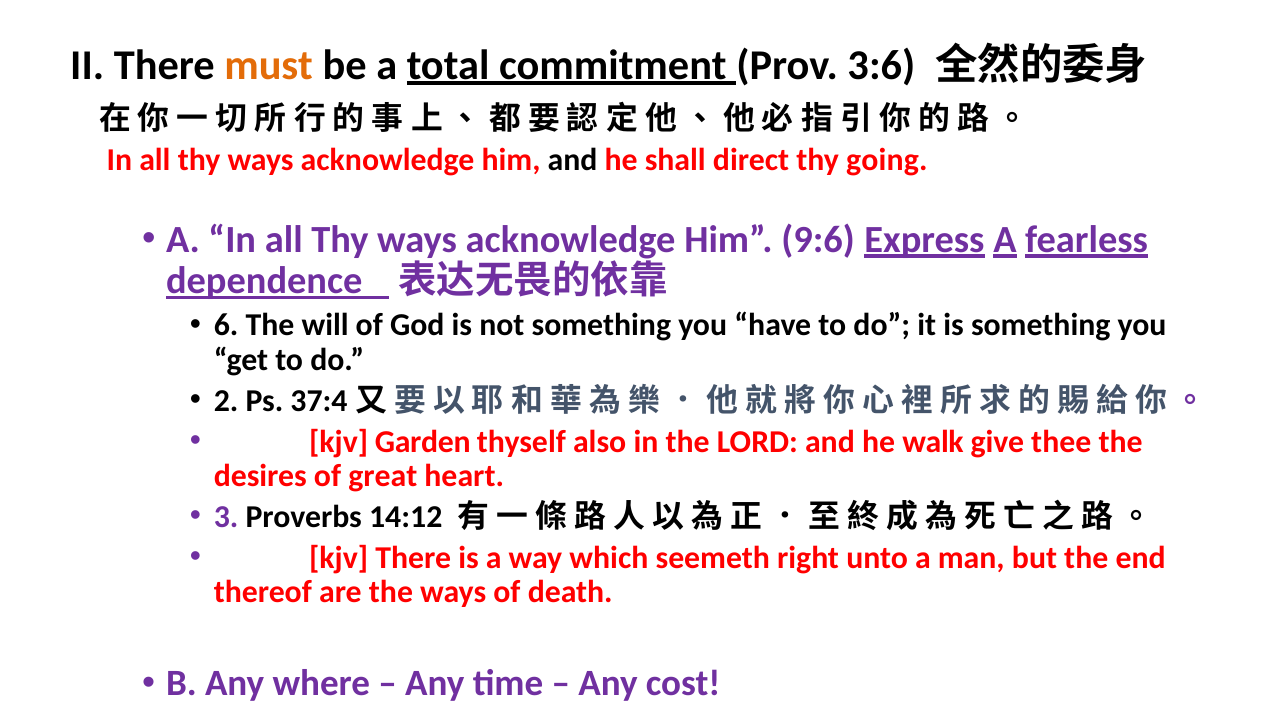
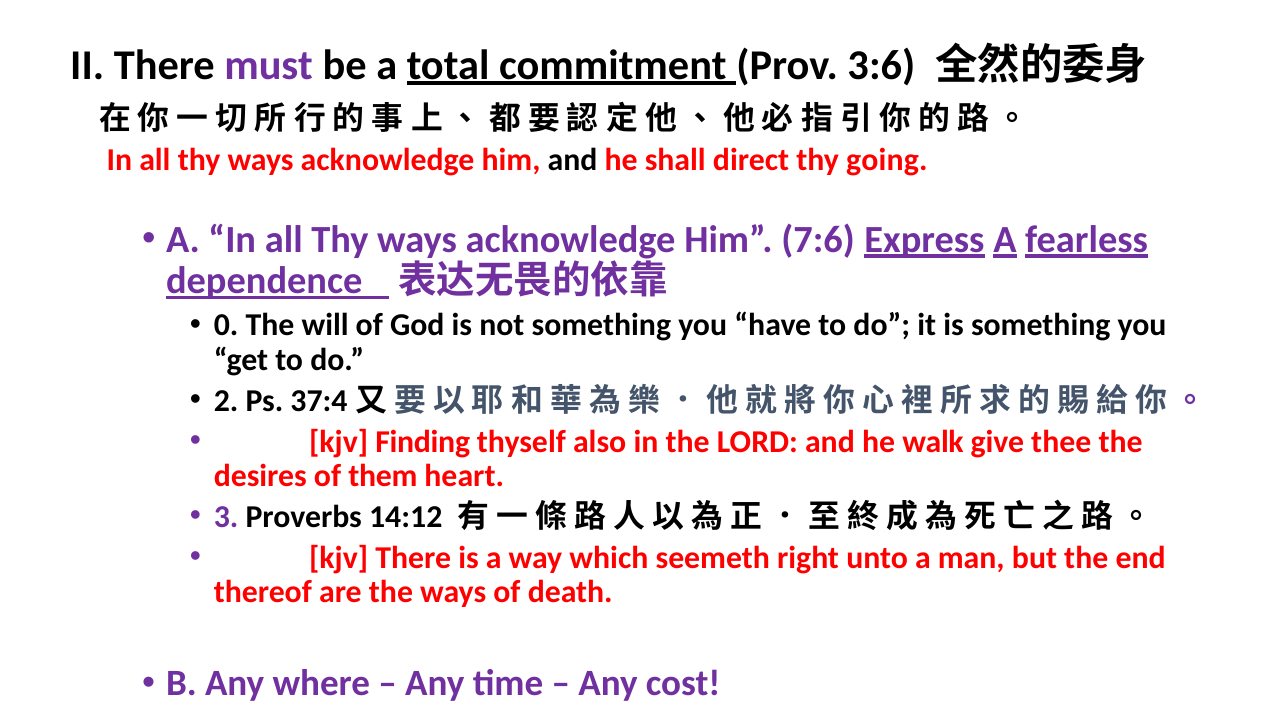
must colour: orange -> purple
9:6: 9:6 -> 7:6
6: 6 -> 0
Garden: Garden -> Finding
great: great -> them
